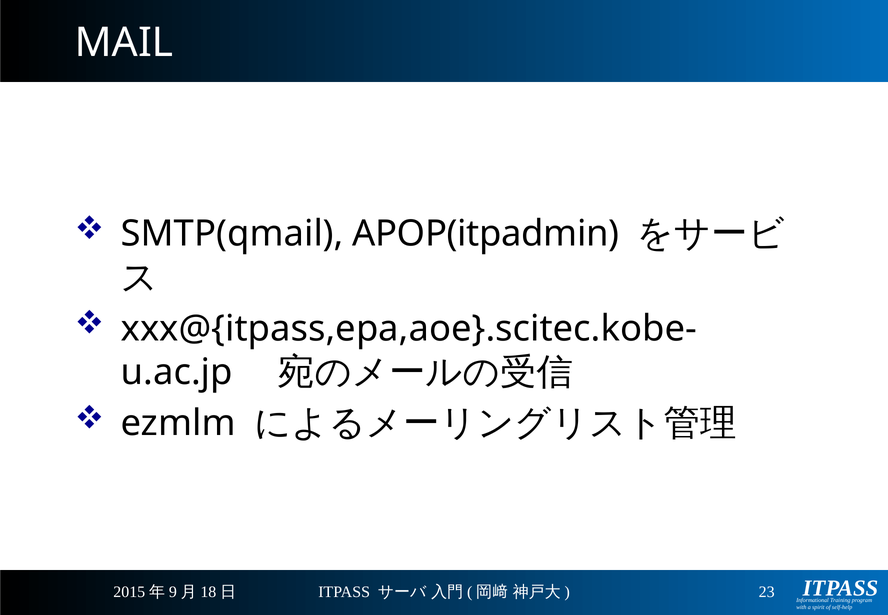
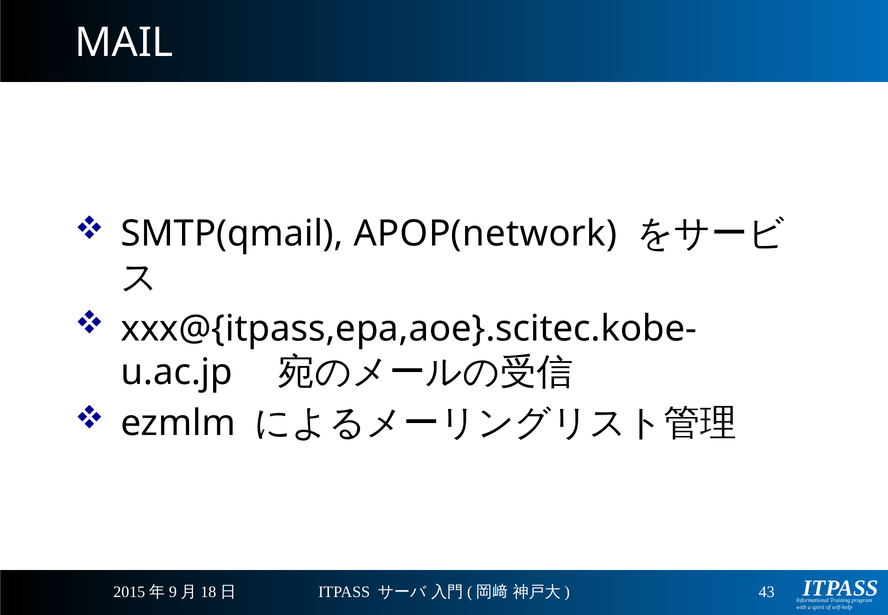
APOP(itpadmin: APOP(itpadmin -> APOP(network
23: 23 -> 43
